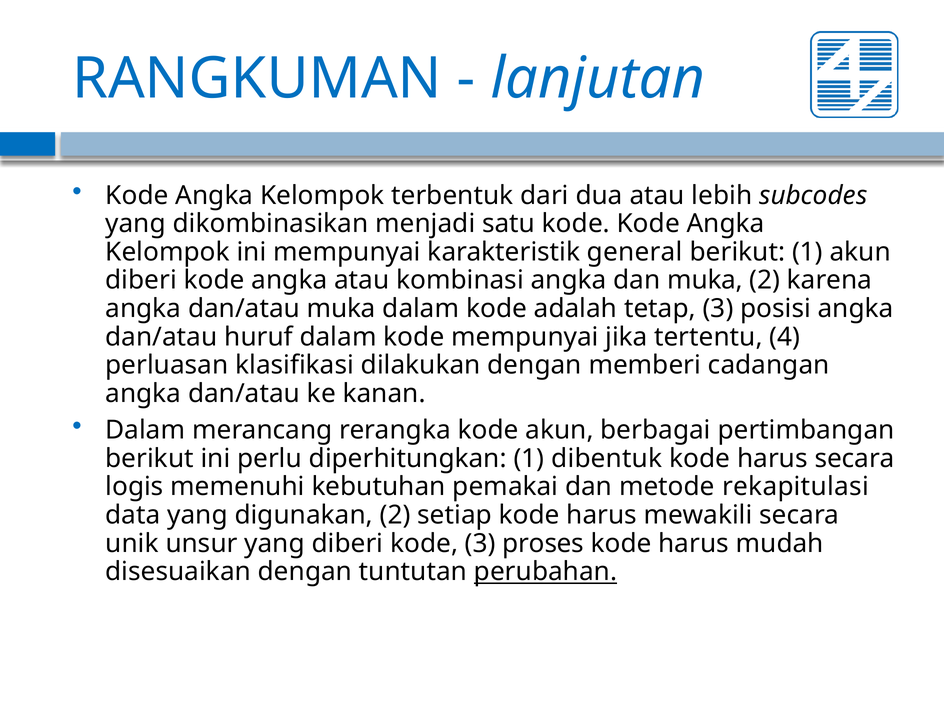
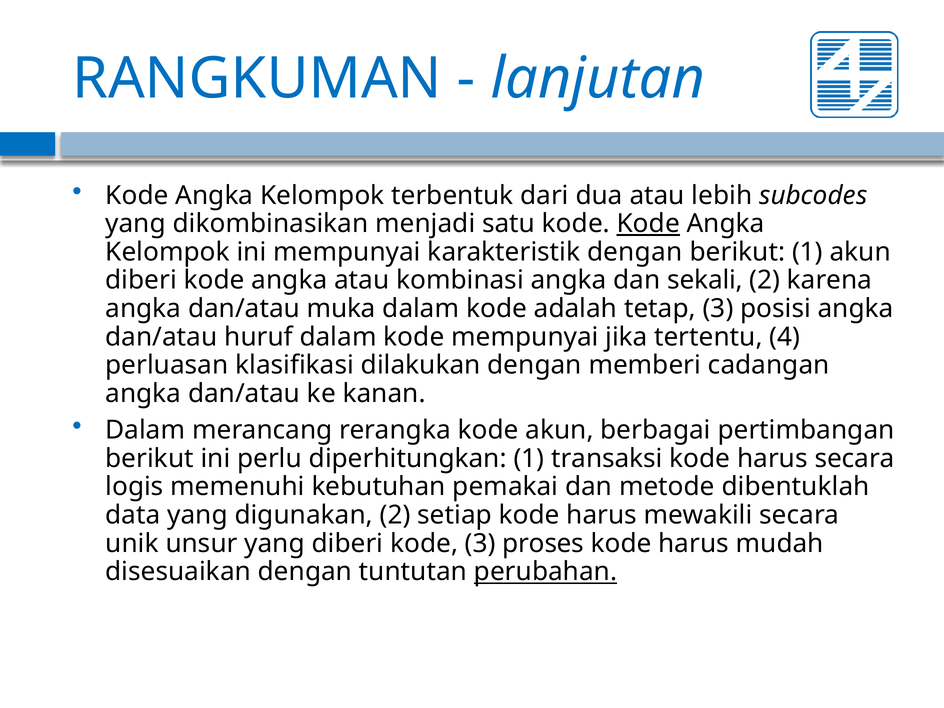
Kode at (648, 224) underline: none -> present
karakteristik general: general -> dengan
dan muka: muka -> sekali
dibentuk: dibentuk -> transaksi
rekapitulasi: rekapitulasi -> dibentuklah
